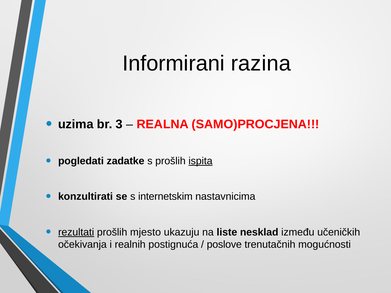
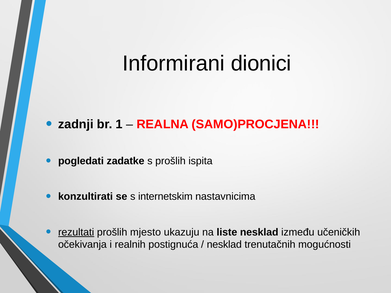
razina: razina -> dionici
uzima: uzima -> zadnji
3: 3 -> 1
ispita underline: present -> none
poslove at (224, 245): poslove -> nesklad
